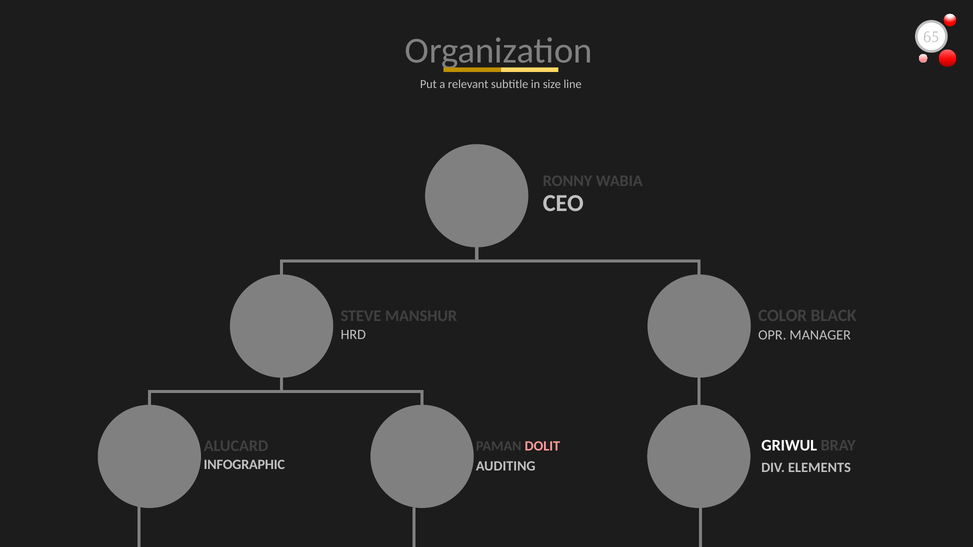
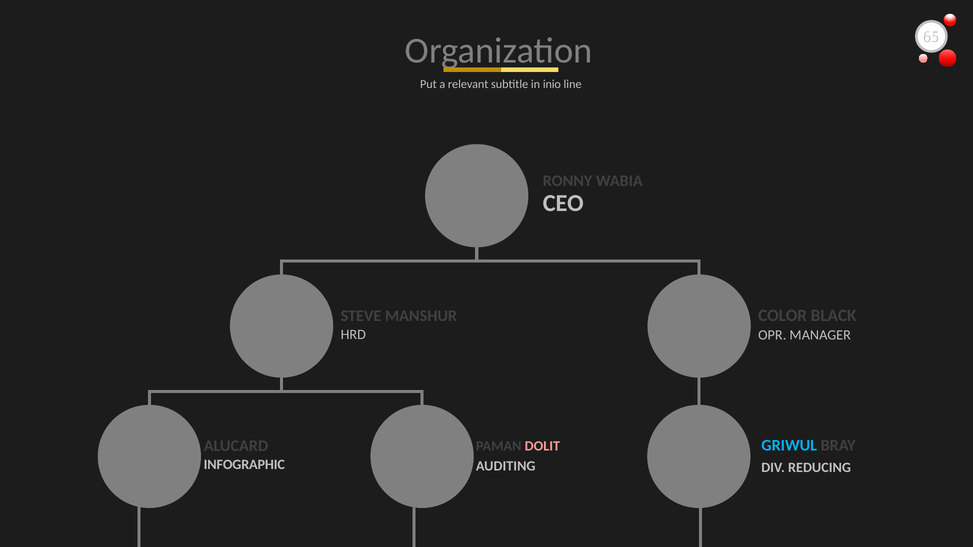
size: size -> inio
GRIWUL colour: white -> light blue
ELEMENTS: ELEMENTS -> REDUCING
